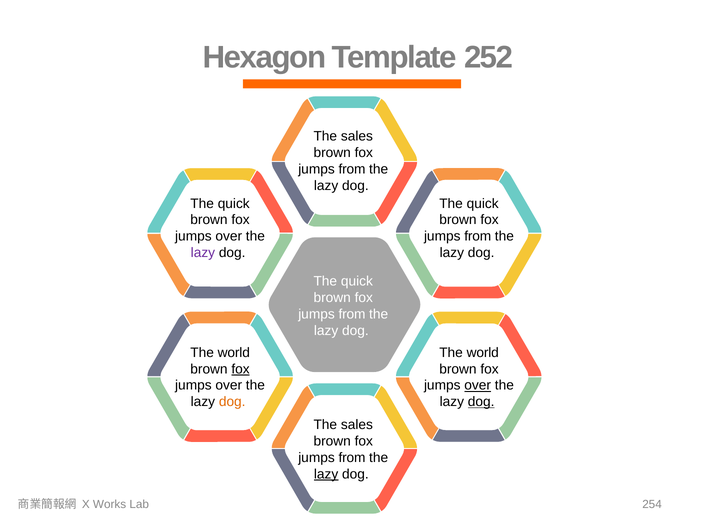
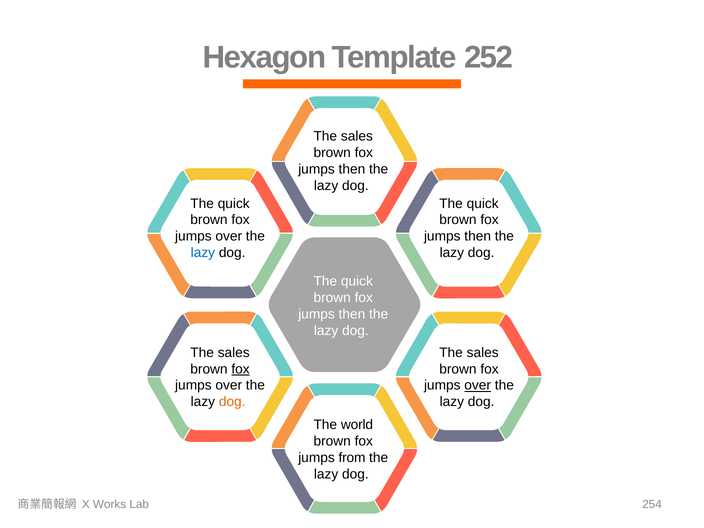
from at (352, 169): from -> then
from at (478, 236): from -> then
lazy at (203, 253) colour: purple -> blue
from at (352, 314): from -> then
world at (234, 353): world -> sales
world at (483, 353): world -> sales
dog at (481, 402) underline: present -> none
sales at (357, 425): sales -> world
lazy at (326, 474) underline: present -> none
